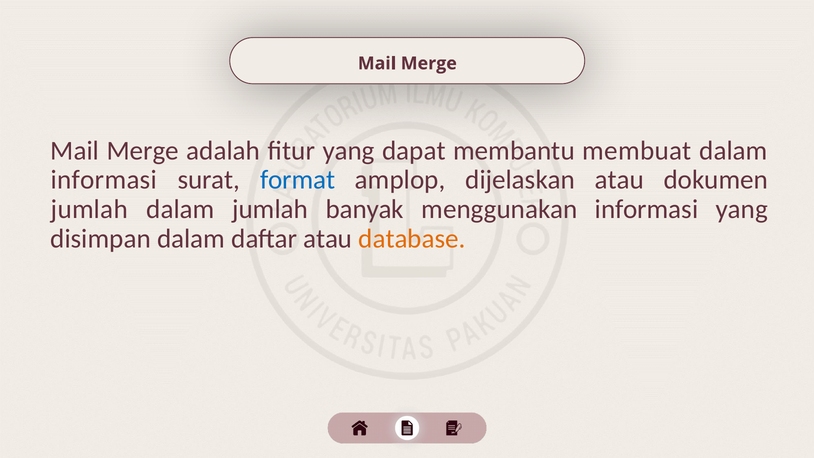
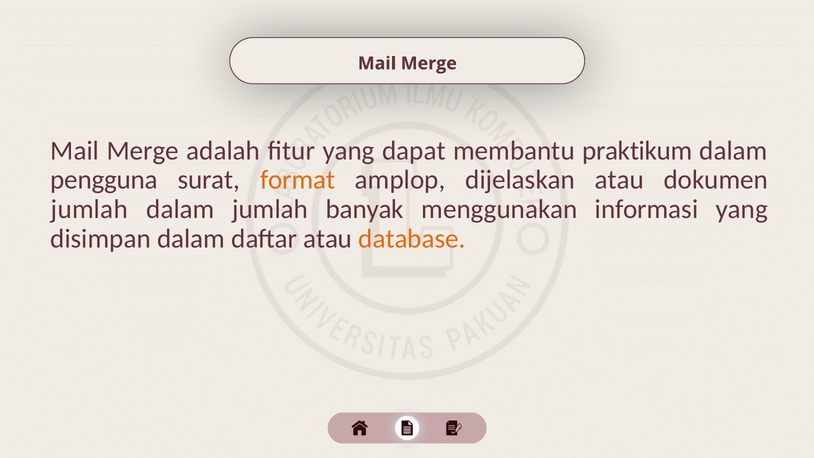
membuat: membuat -> praktikum
informasi at (104, 180): informasi -> pengguna
format colour: blue -> orange
